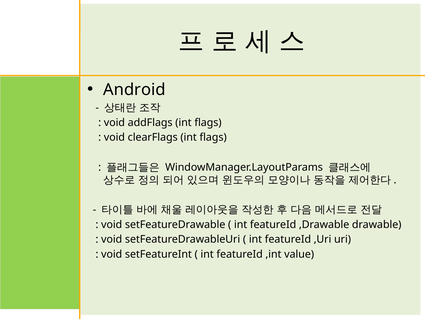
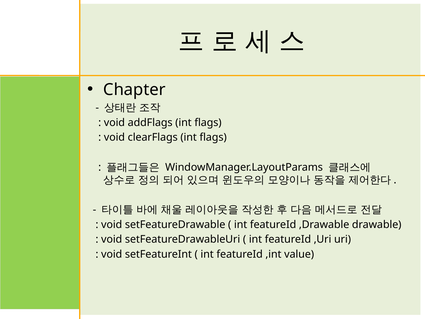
Android: Android -> Chapter
